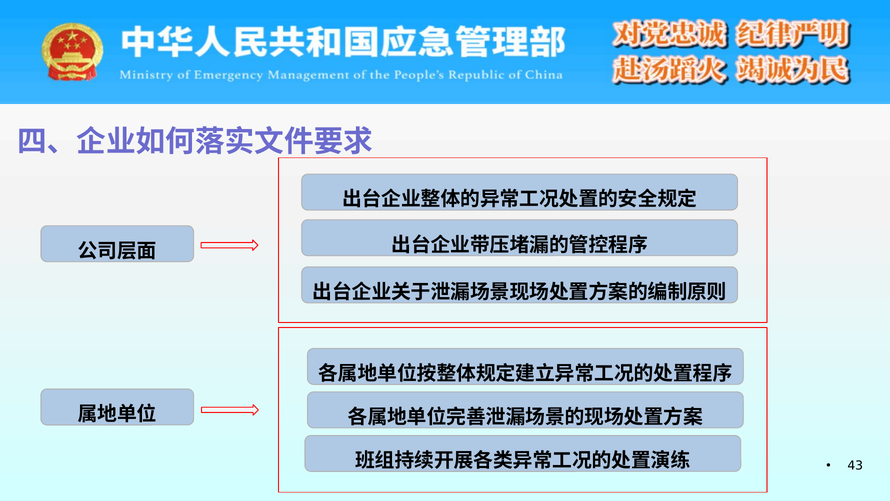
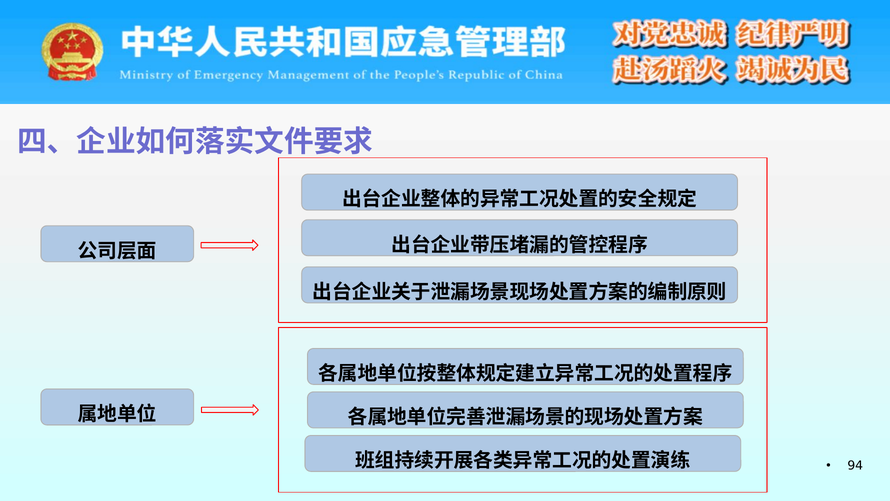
43: 43 -> 94
